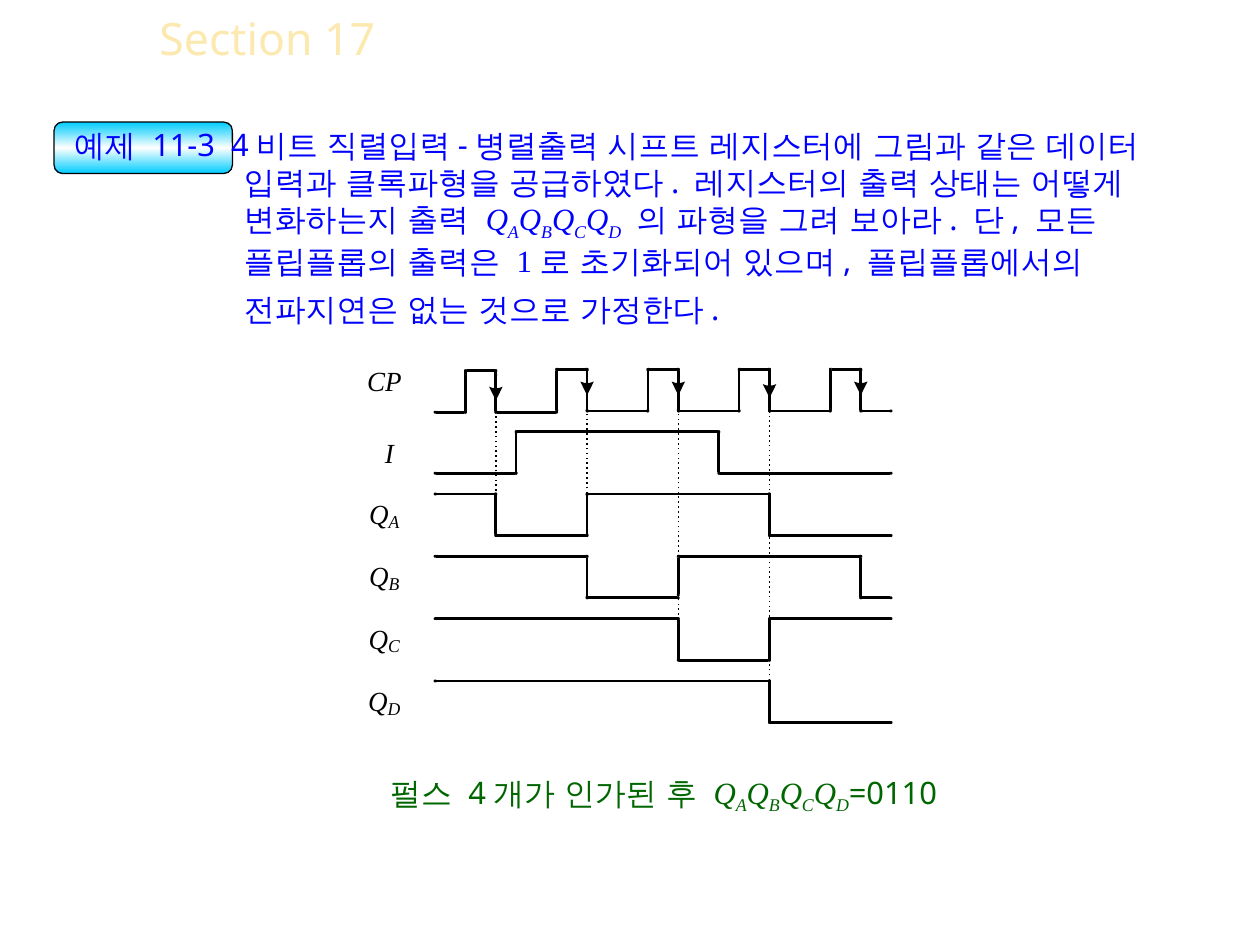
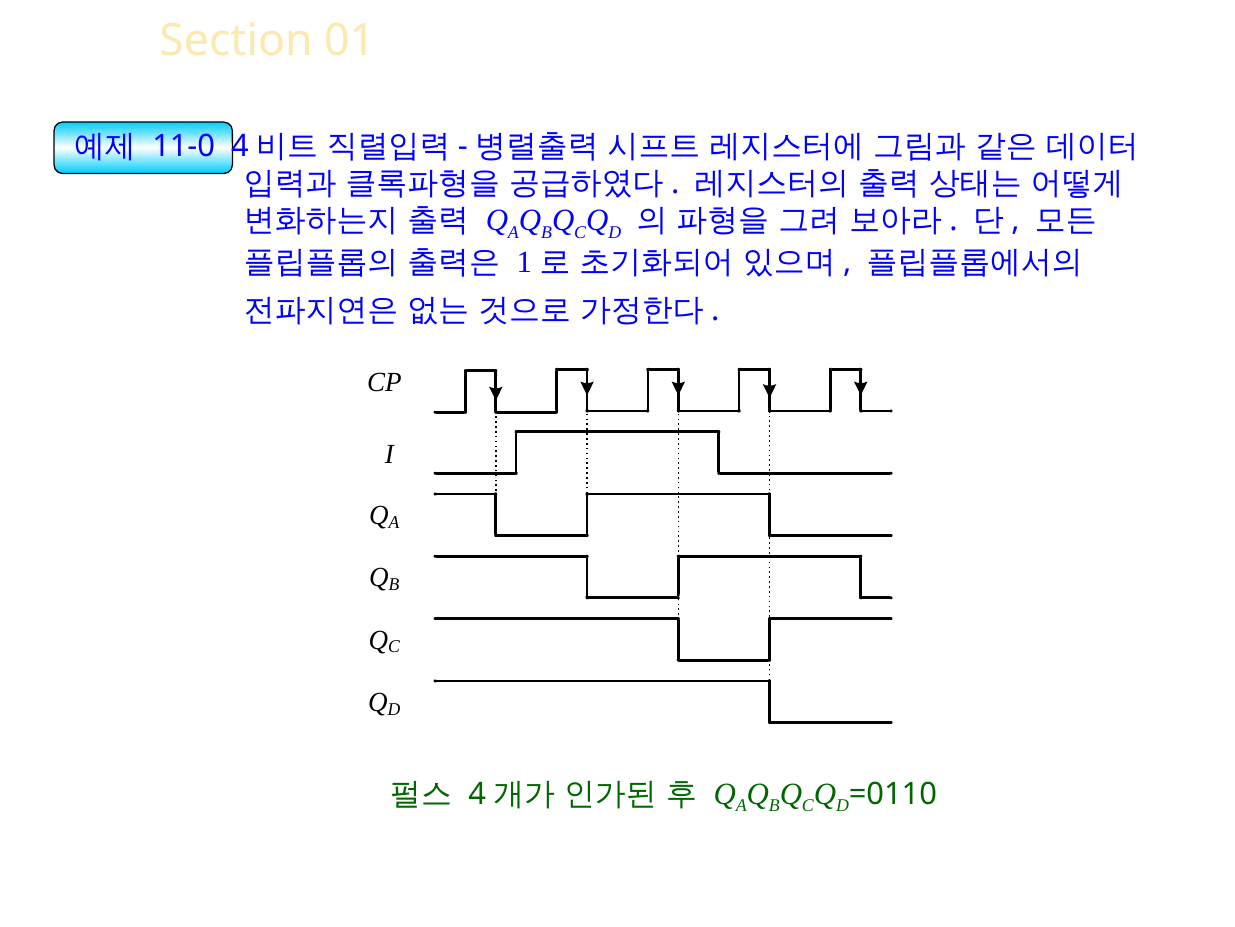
17: 17 -> 01
11-3: 11-3 -> 11-0
